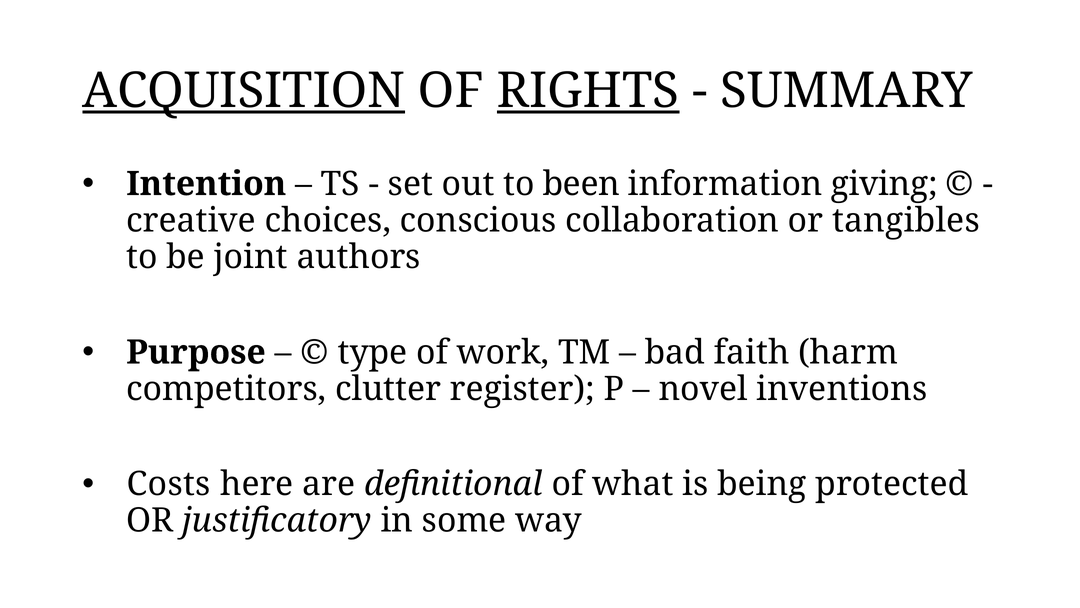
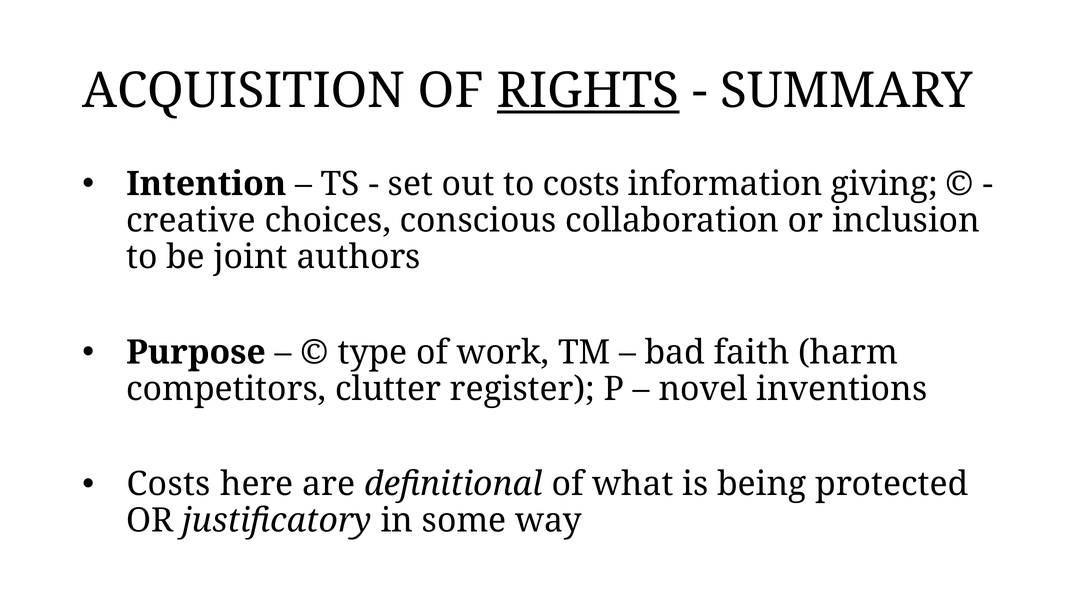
ACQUISITION underline: present -> none
to been: been -> costs
tangibles: tangibles -> inclusion
